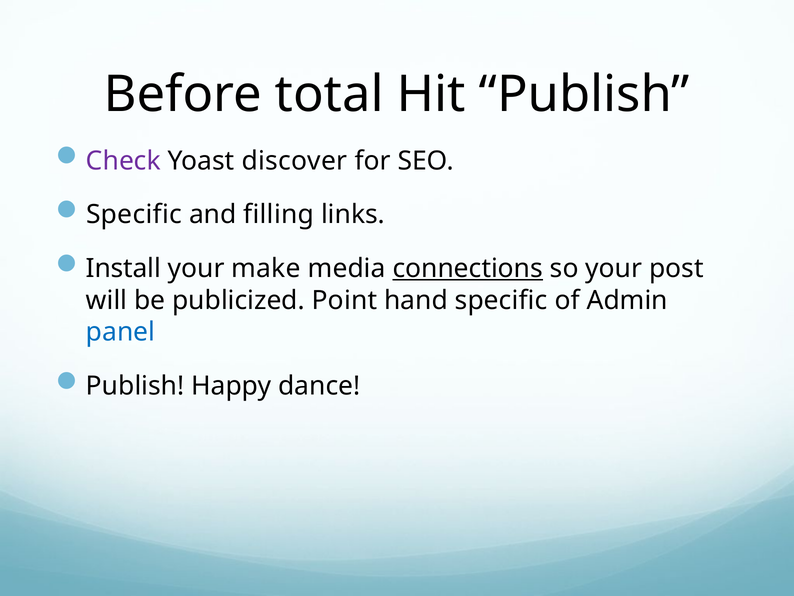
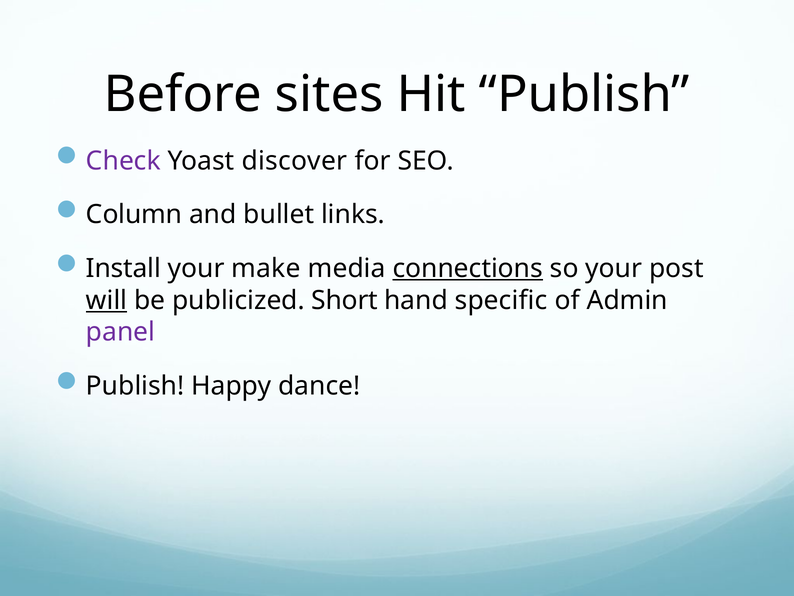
total: total -> sites
Specific at (134, 214): Specific -> Column
filling: filling -> bullet
will underline: none -> present
Point: Point -> Short
panel colour: blue -> purple
